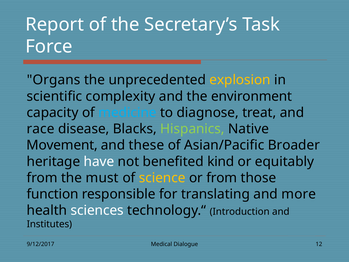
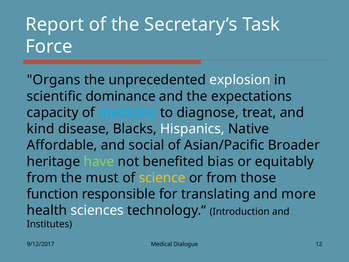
explosion colour: yellow -> white
complexity: complexity -> dominance
environment: environment -> expectations
race: race -> kind
Hispanics colour: light green -> white
Movement: Movement -> Affordable
these: these -> social
have colour: white -> light green
kind: kind -> bias
